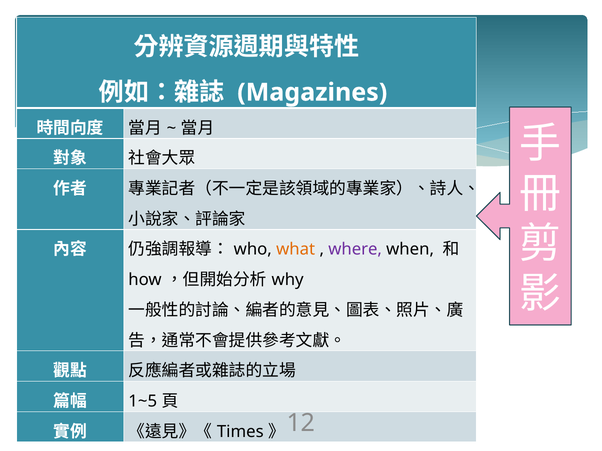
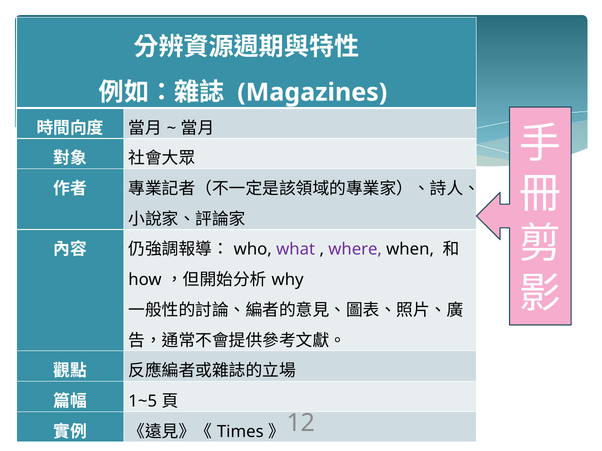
what colour: orange -> purple
